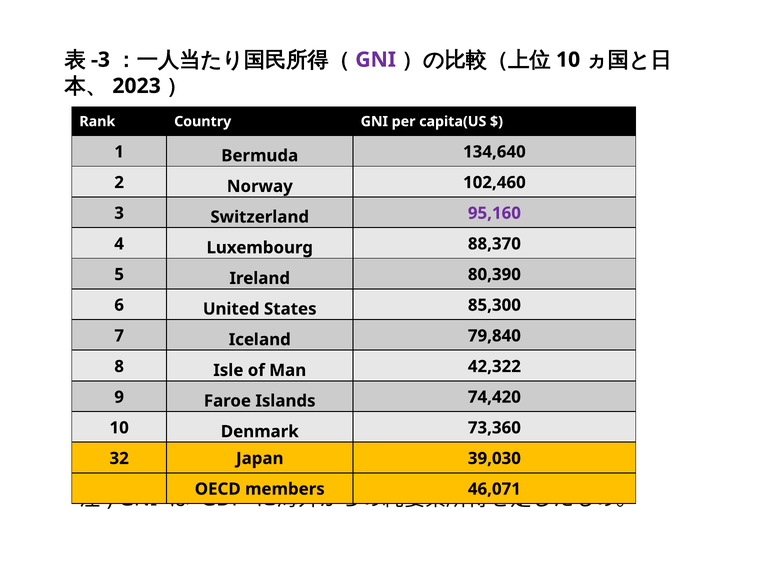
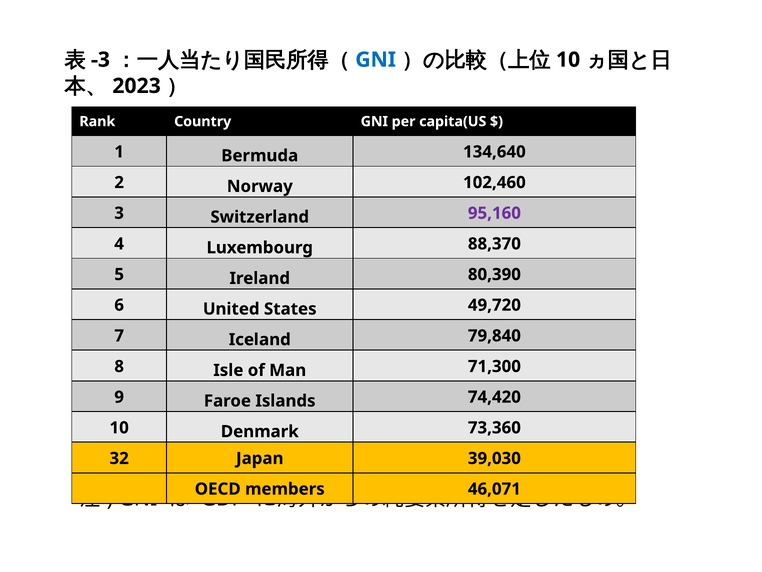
GNI at (376, 60) colour: purple -> blue
85,300: 85,300 -> 49,720
42,322: 42,322 -> 71,300
